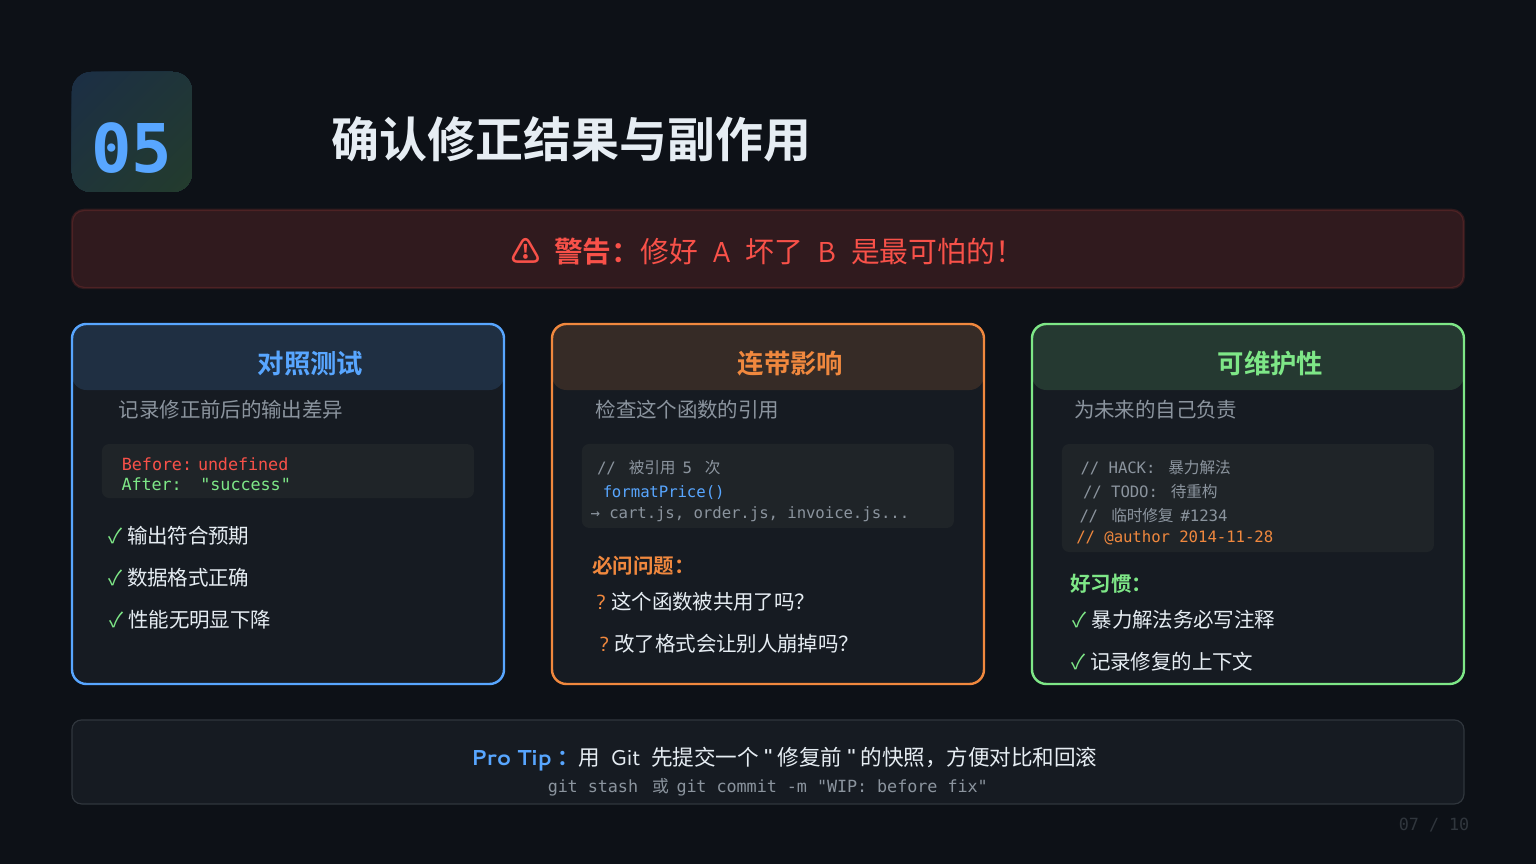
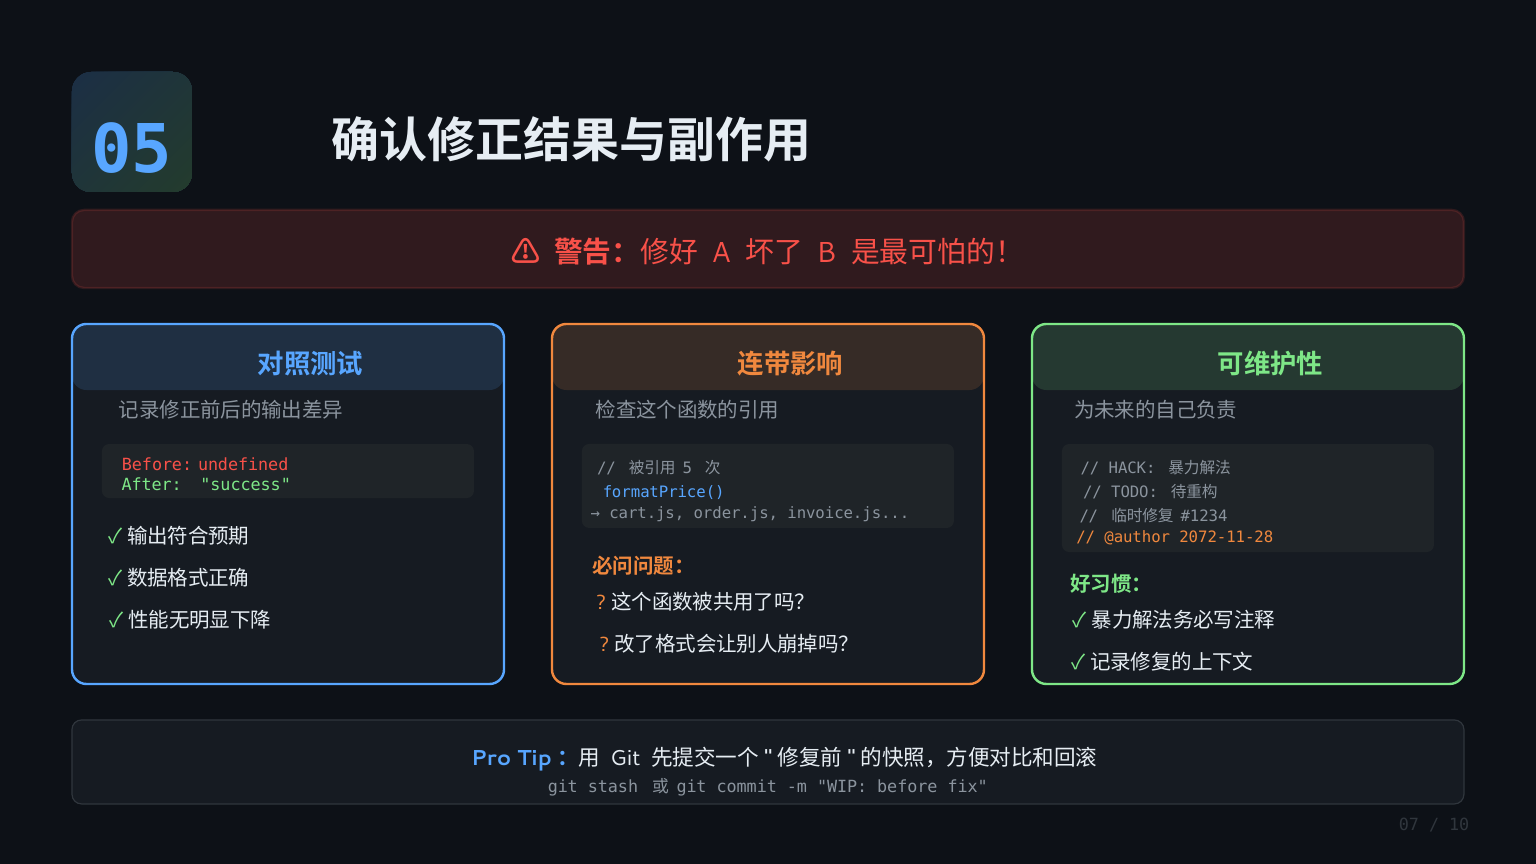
2014-11-28: 2014-11-28 -> 2072-11-28
